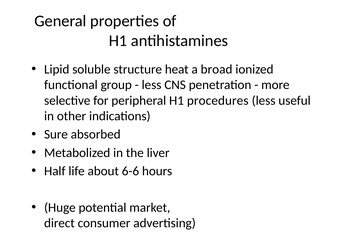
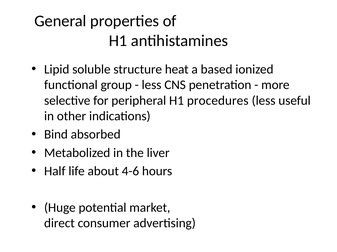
broad: broad -> based
Sure: Sure -> Bind
6-6: 6-6 -> 4-6
